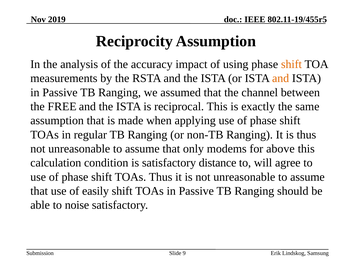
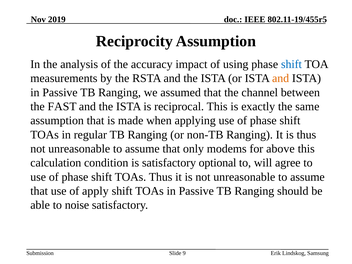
shift at (291, 64) colour: orange -> blue
FREE: FREE -> FAST
distance: distance -> optional
easily: easily -> apply
